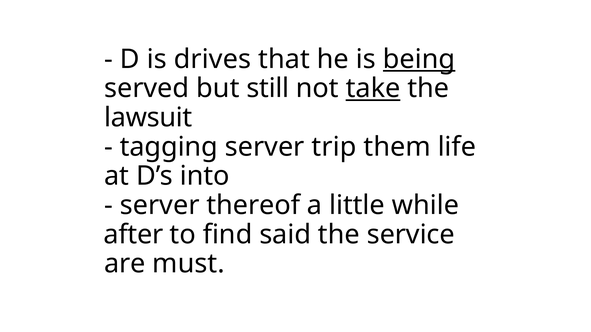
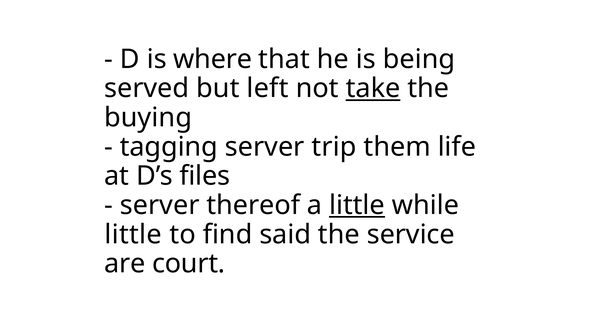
drives: drives -> where
being underline: present -> none
still: still -> left
lawsuit: lawsuit -> buying
into: into -> files
little at (357, 205) underline: none -> present
after at (133, 235): after -> little
must: must -> court
